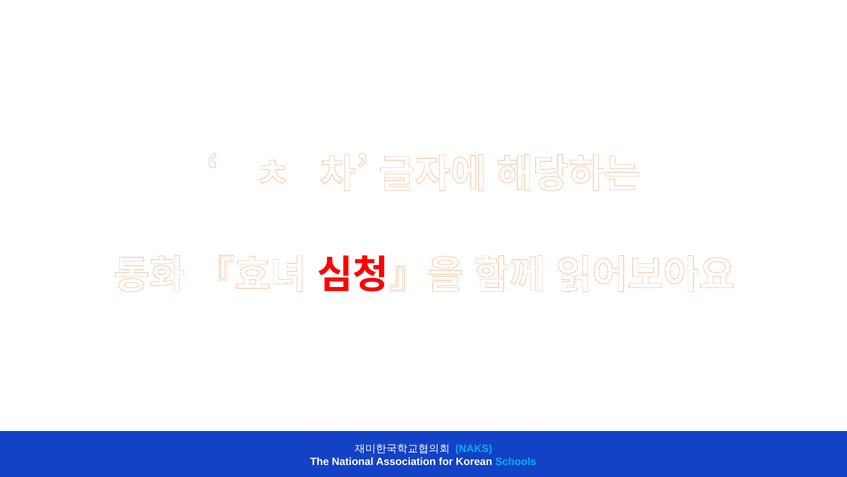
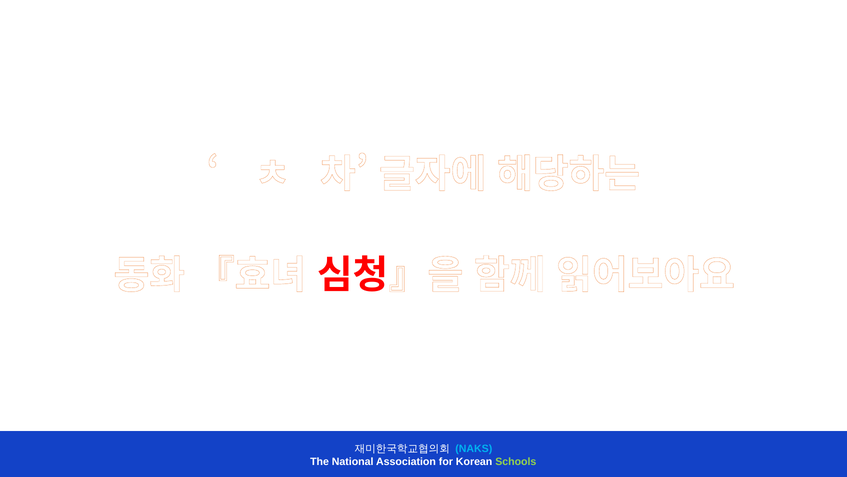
Schools colour: light blue -> light green
